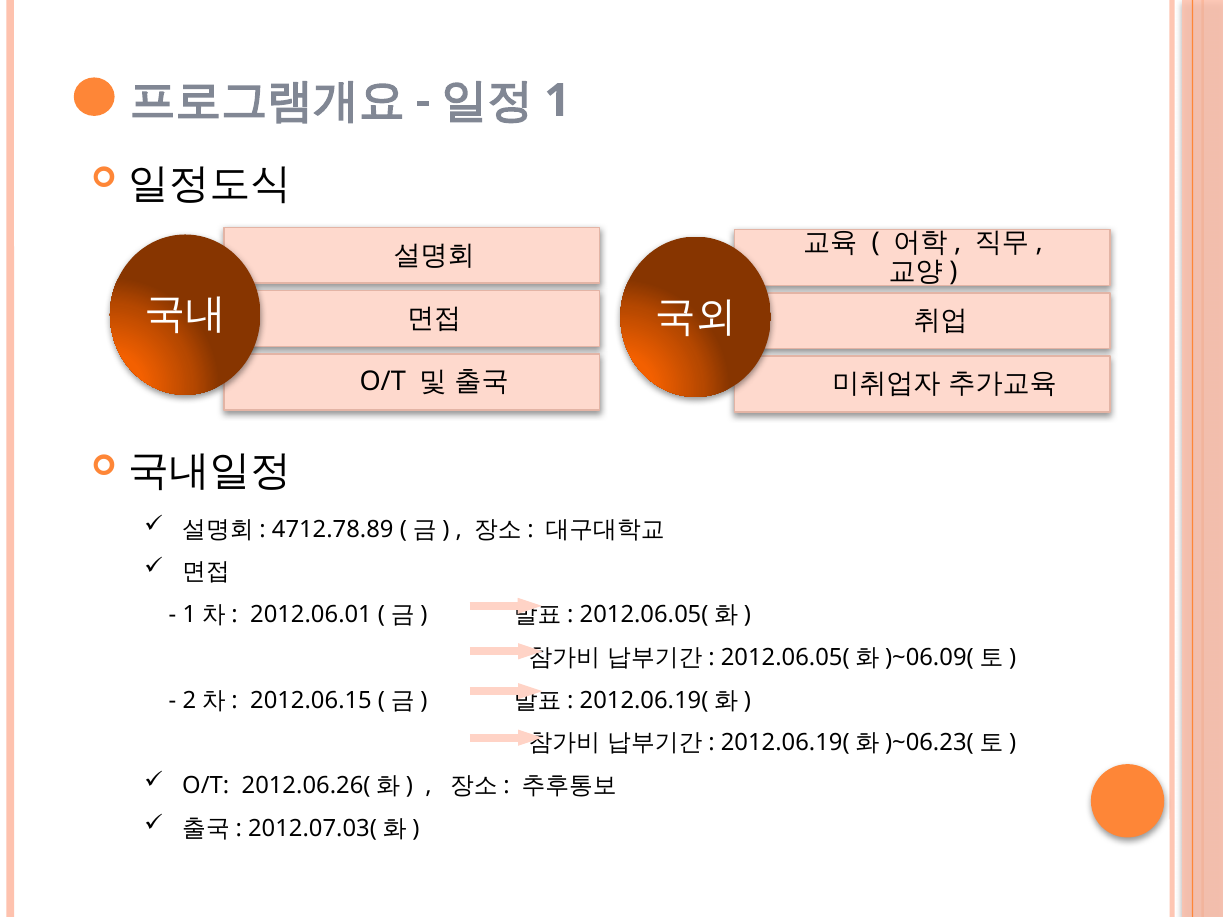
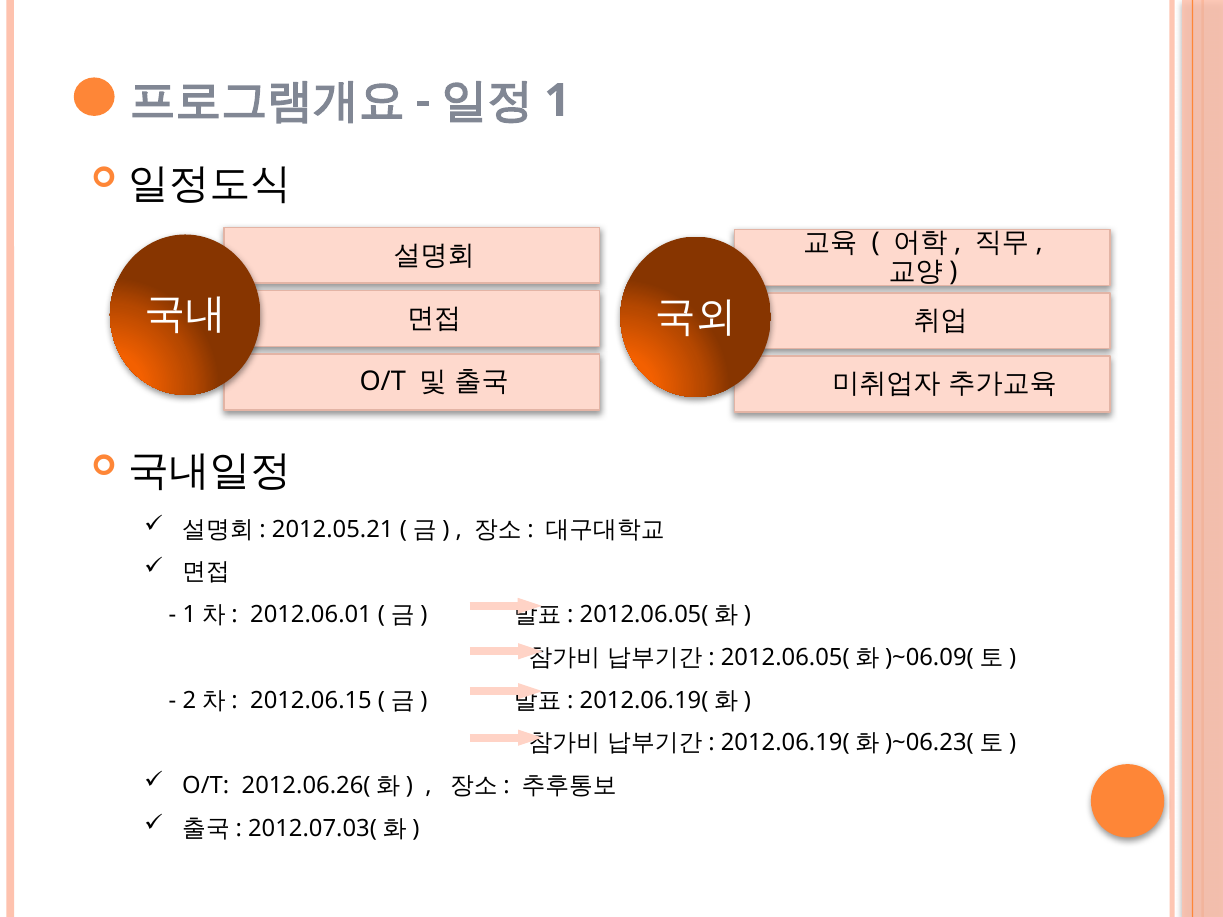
4712.78.89: 4712.78.89 -> 2012.05.21
